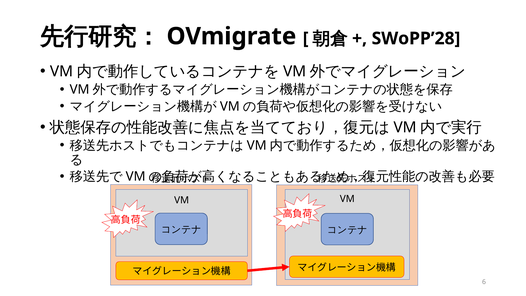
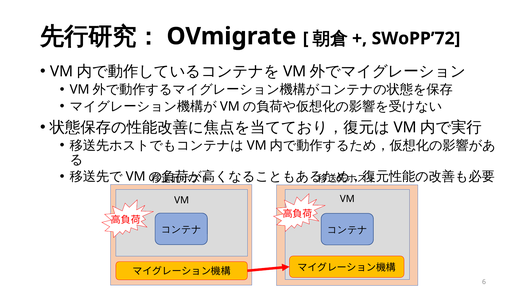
SWoPP’28: SWoPP’28 -> SWoPP’72
